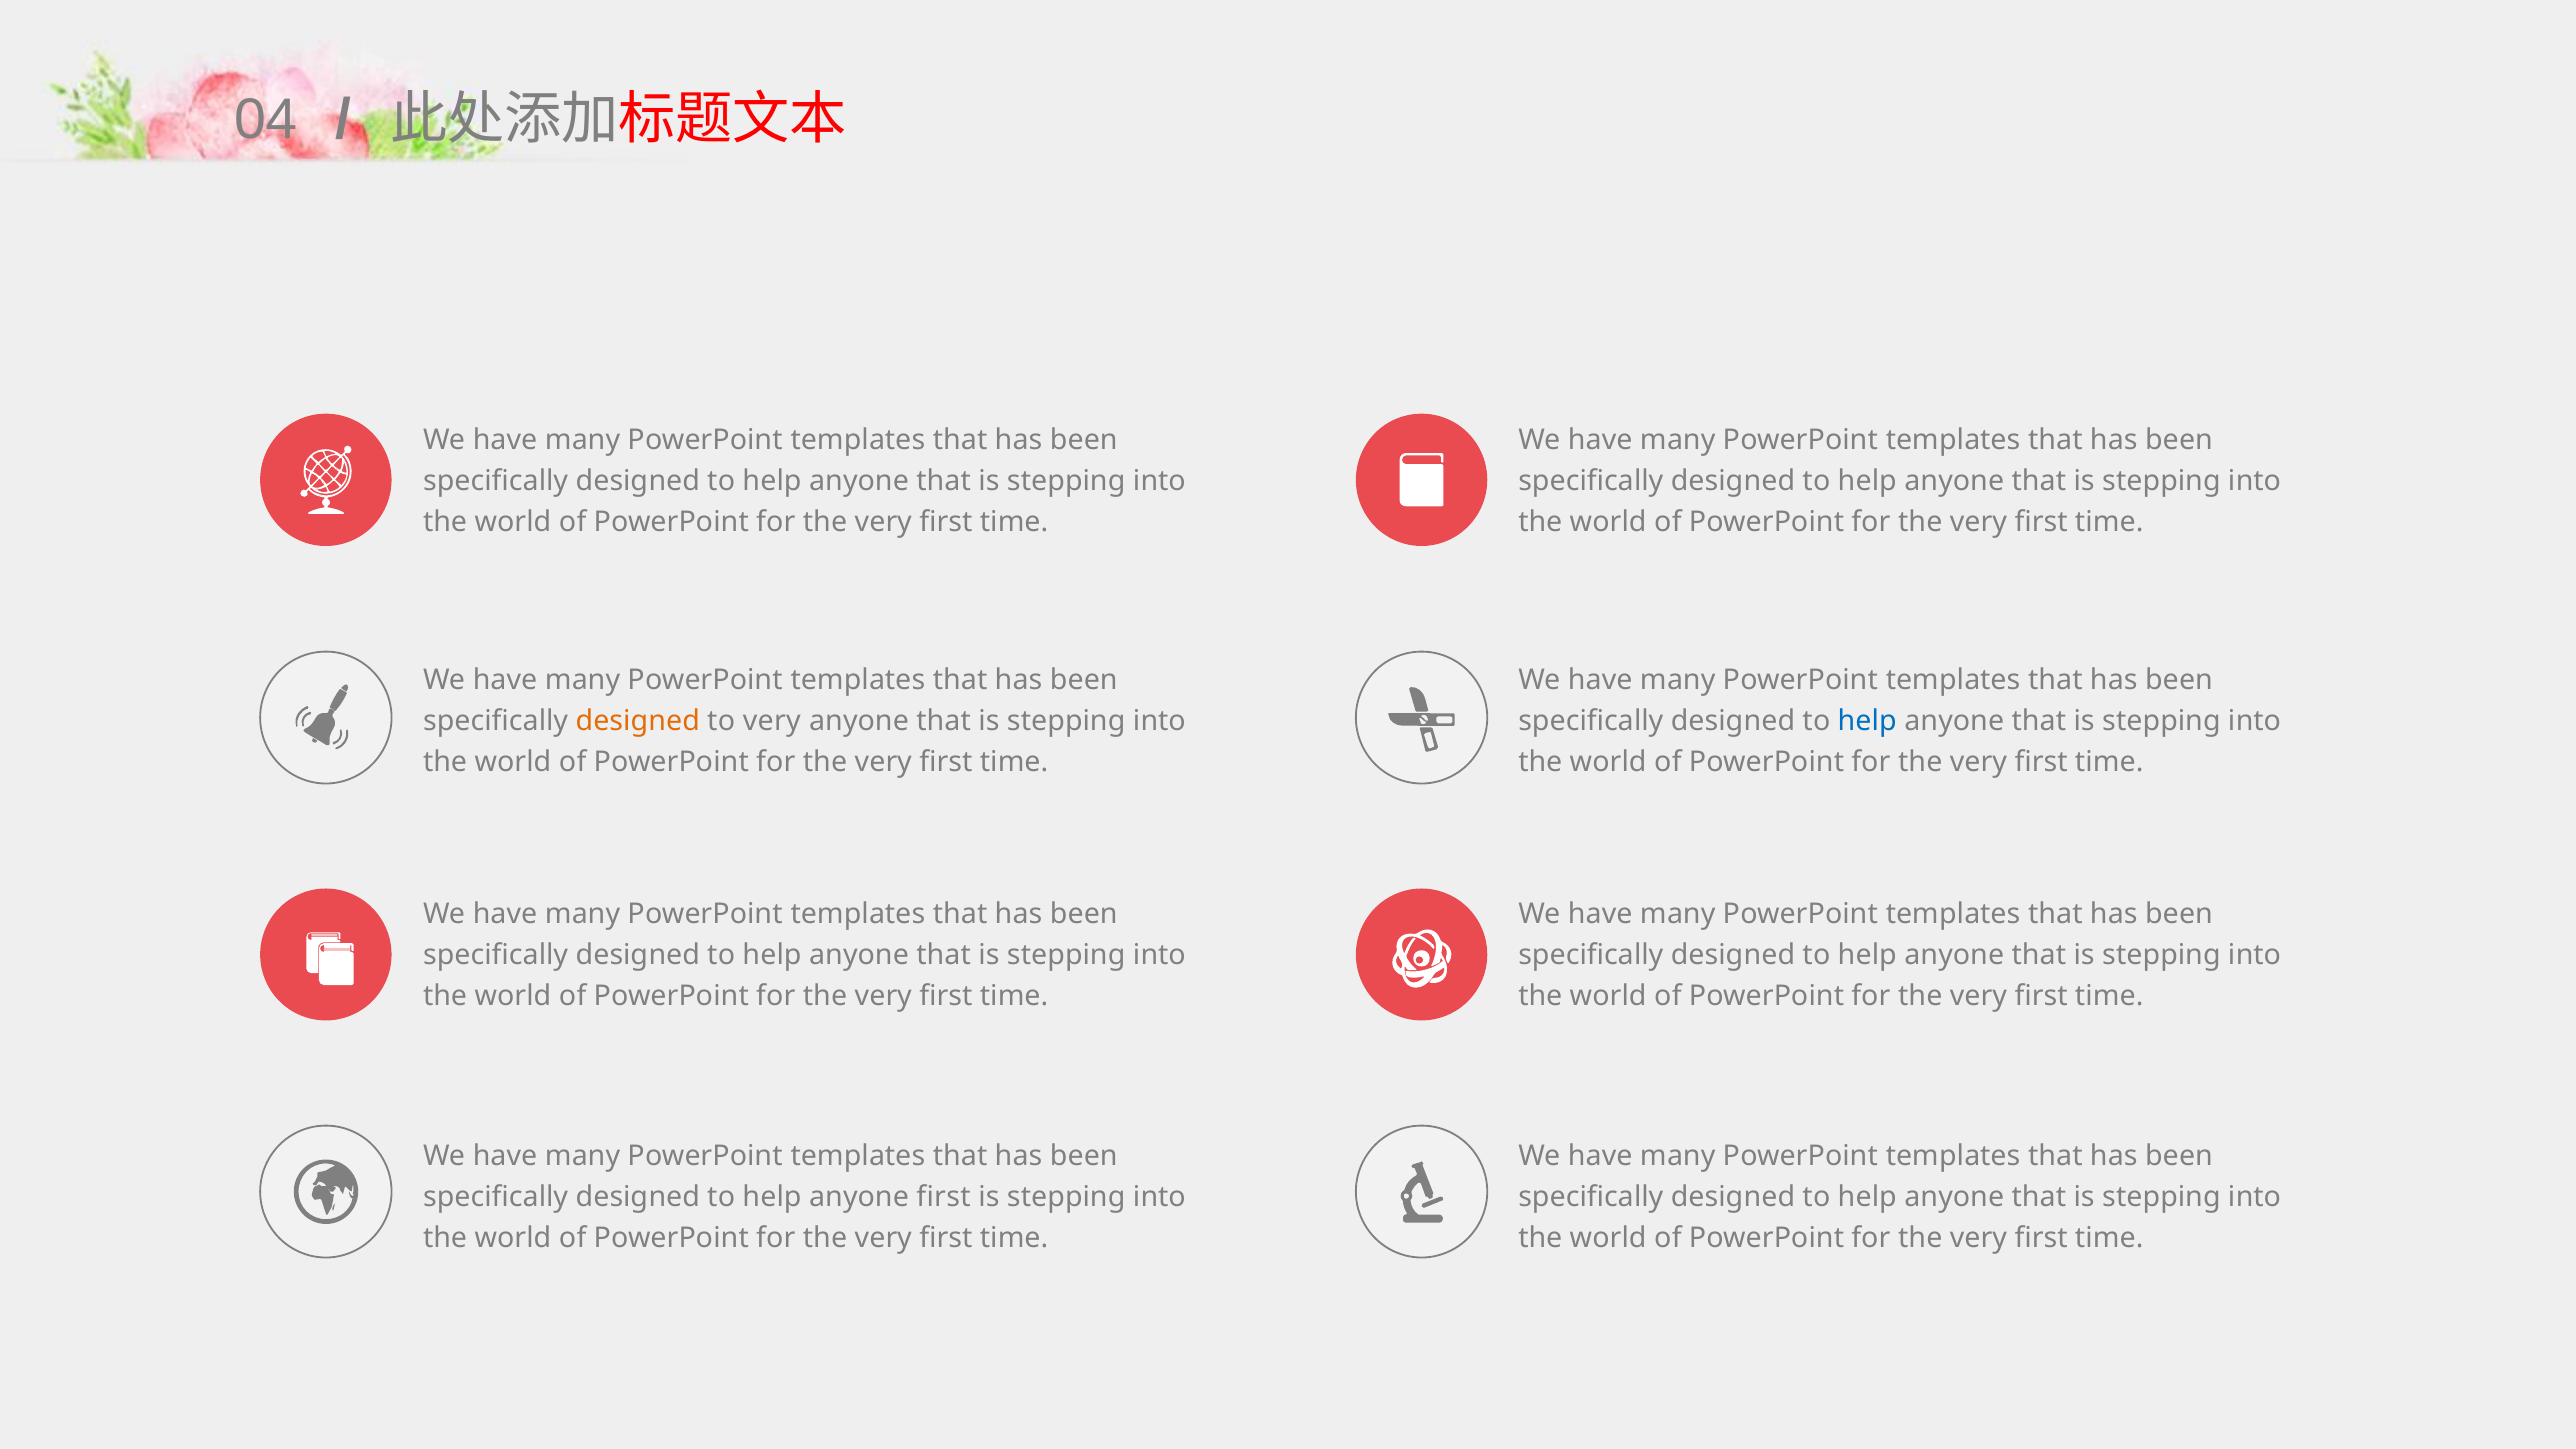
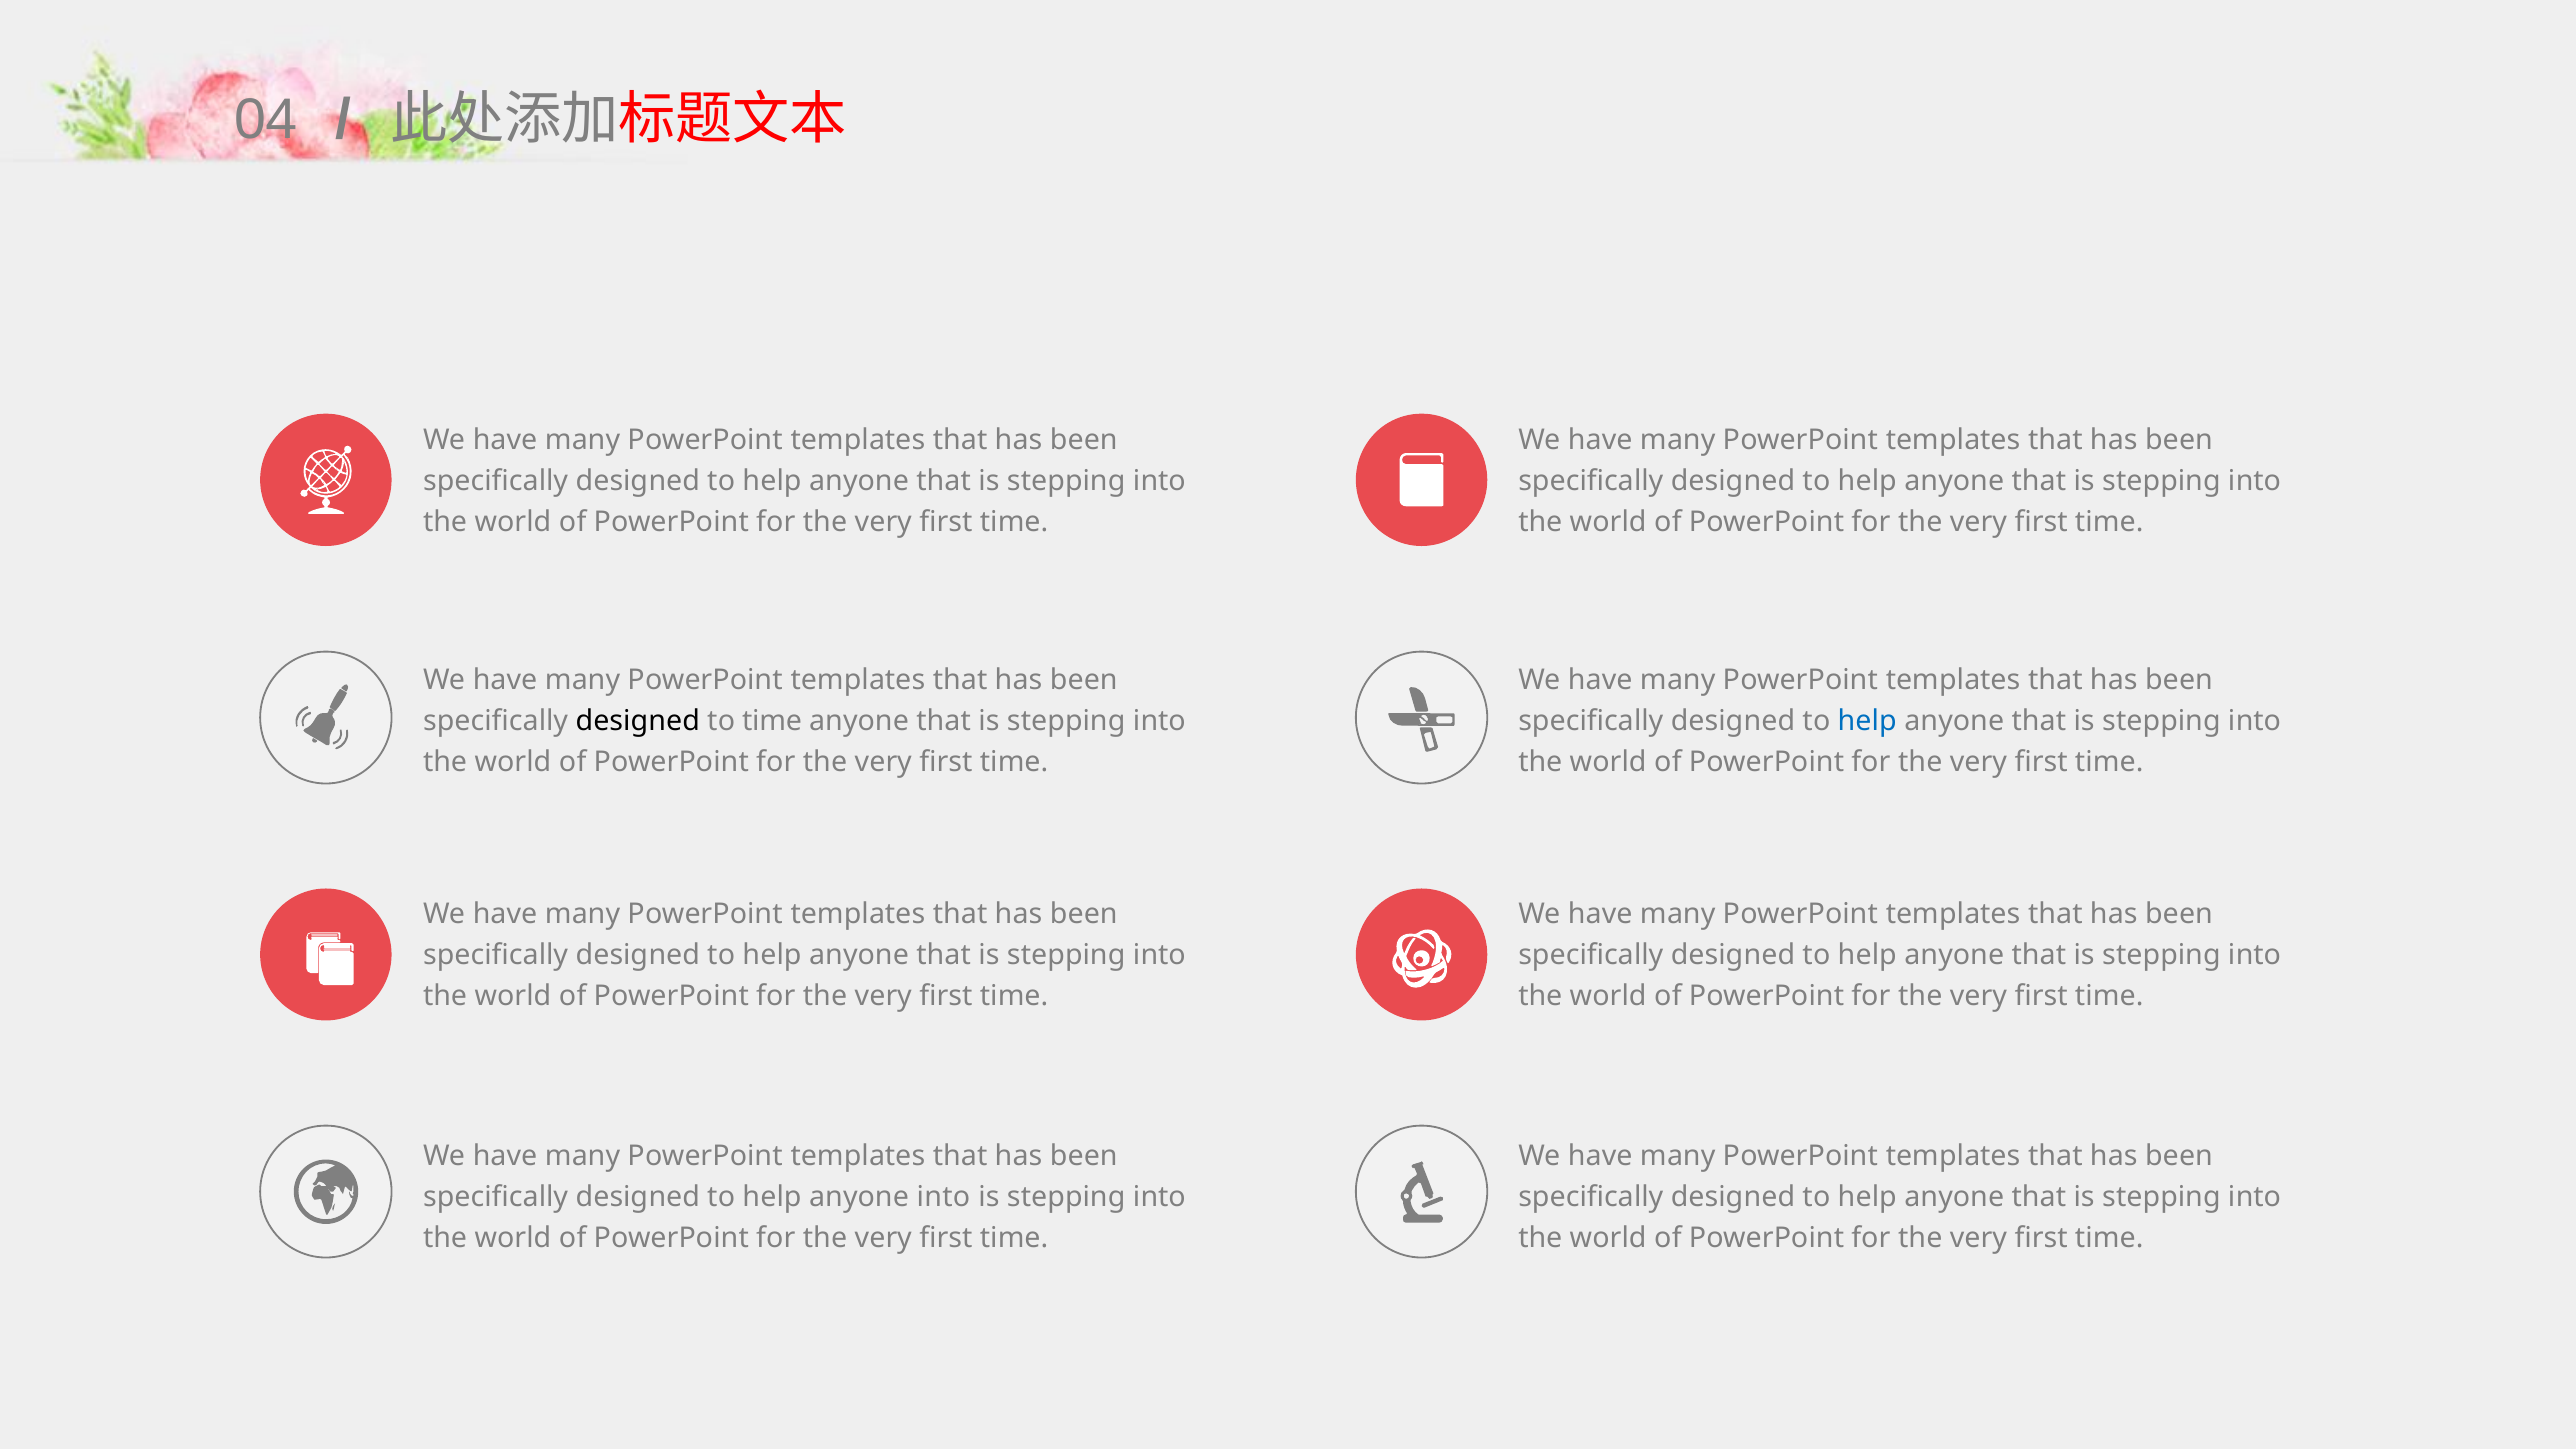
designed at (638, 721) colour: orange -> black
to very: very -> time
anyone first: first -> into
